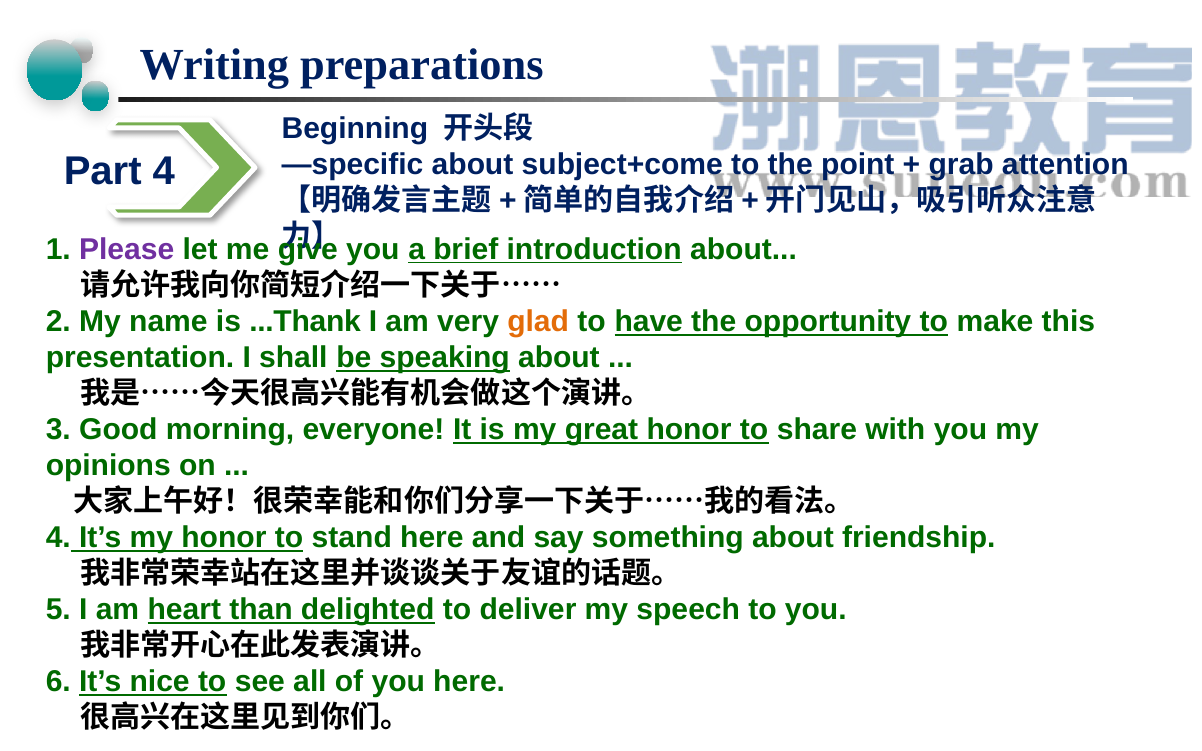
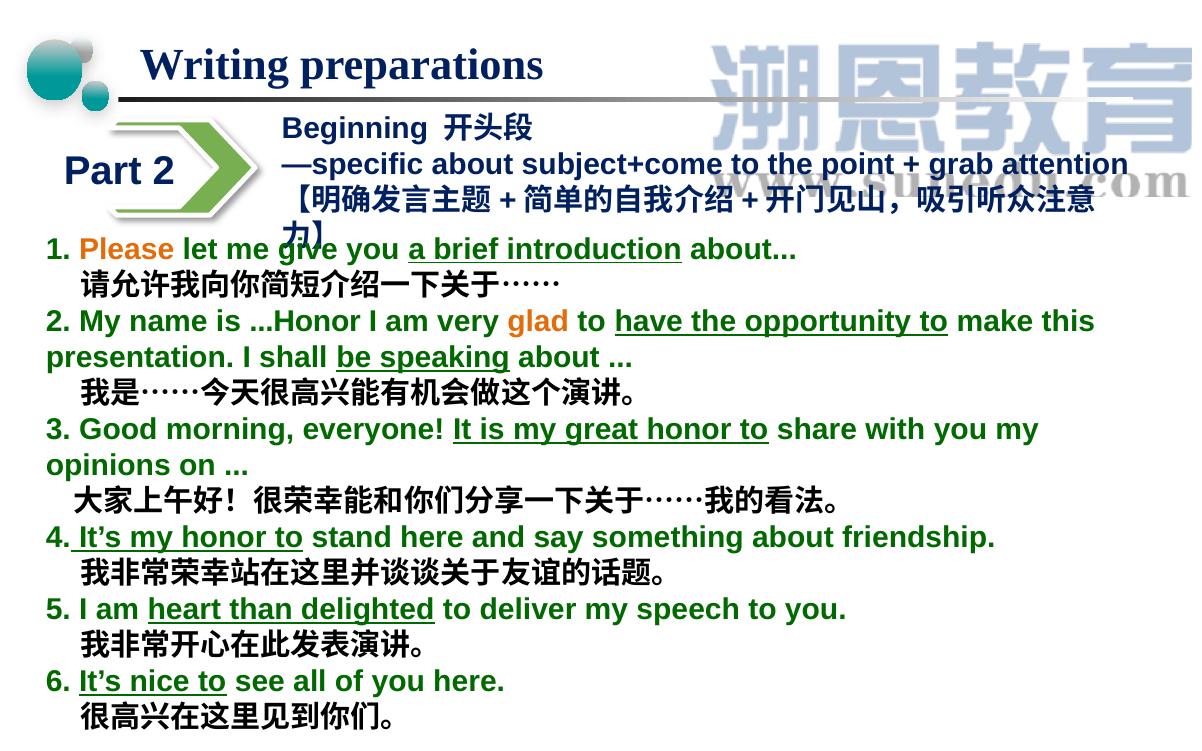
Part 4: 4 -> 2
Please colour: purple -> orange
...Thank: ...Thank -> ...Honor
